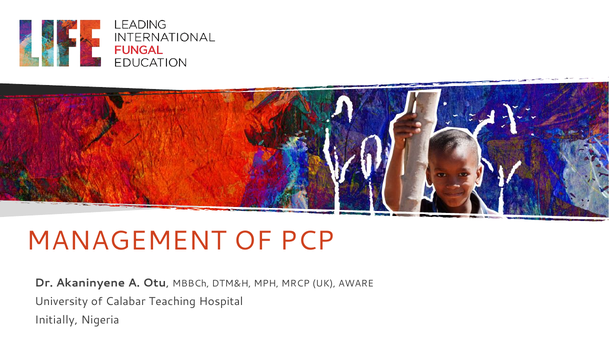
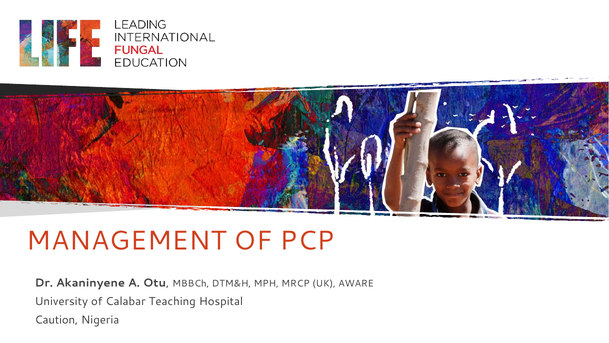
Initially: Initially -> Caution
